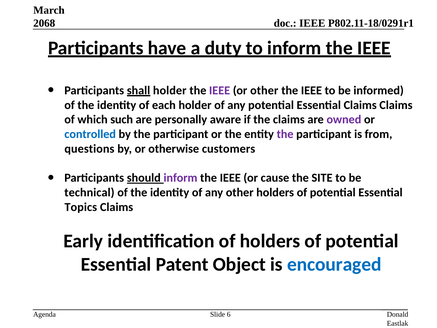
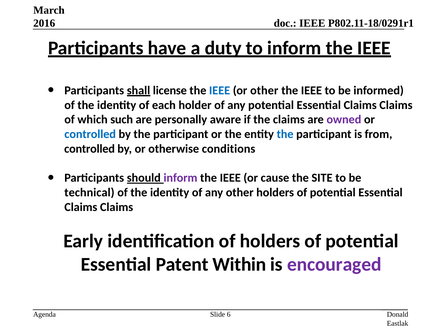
2068: 2068 -> 2016
shall holder: holder -> license
IEEE at (220, 90) colour: purple -> blue
the at (285, 134) colour: purple -> blue
questions at (89, 149): questions -> controlled
customers: customers -> conditions
Topics at (81, 207): Topics -> Claims
Object: Object -> Within
encouraged colour: blue -> purple
